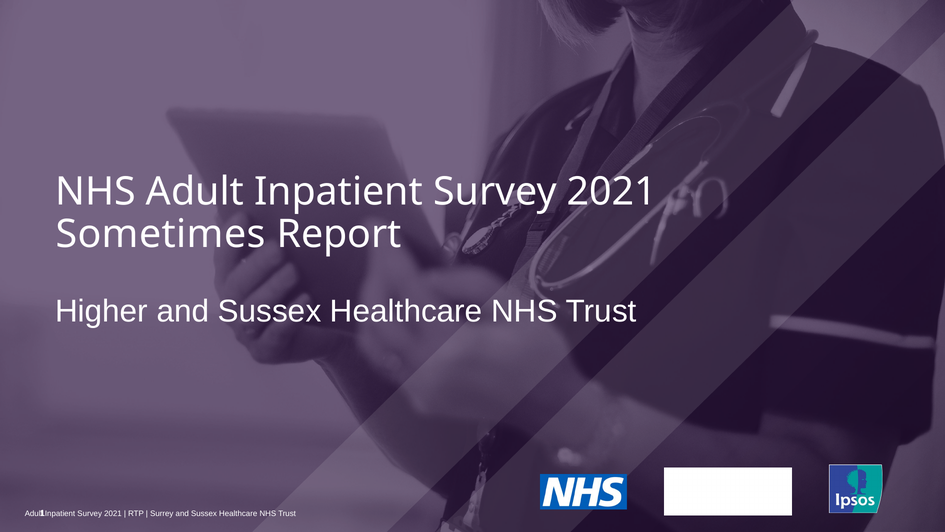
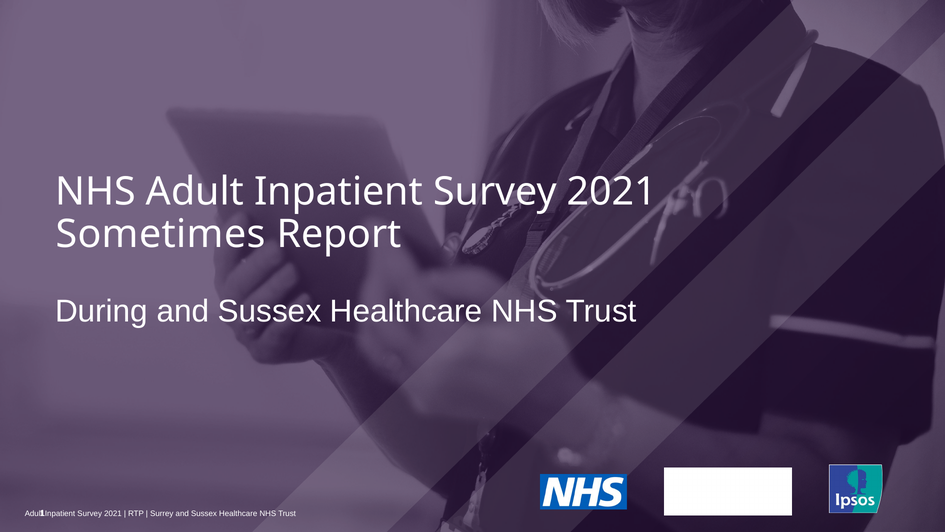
Higher: Higher -> During
